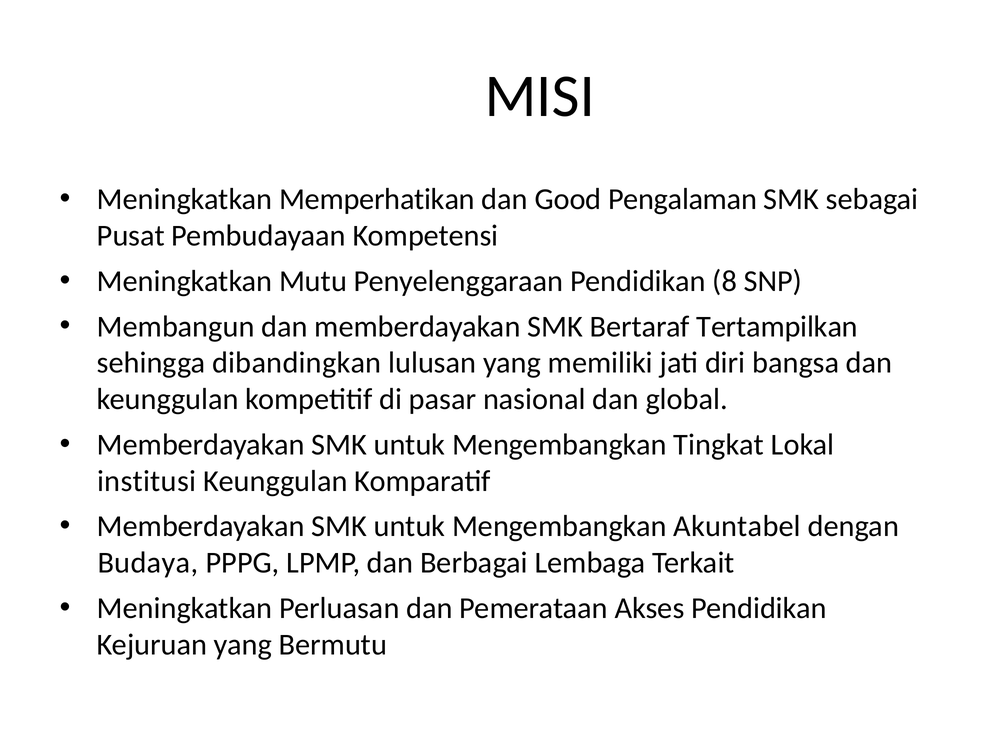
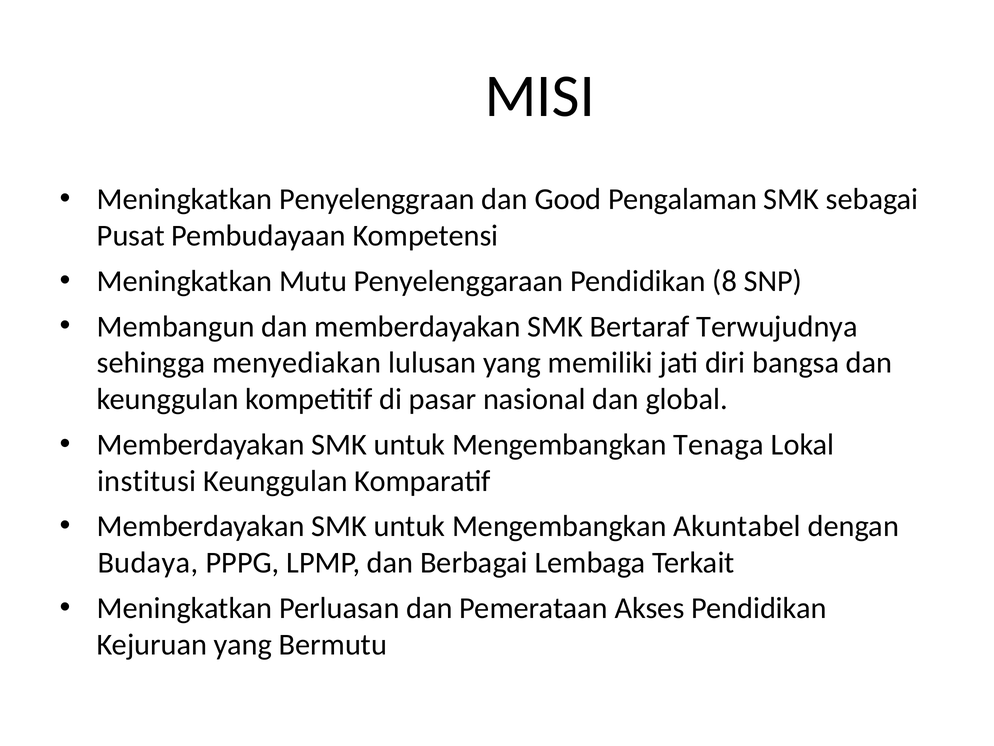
Memperhatikan: Memperhatikan -> Penyelenggraan
Tertampilkan: Tertampilkan -> Terwujudnya
dibandingkan: dibandingkan -> menyediakan
Tingkat: Tingkat -> Tenaga
